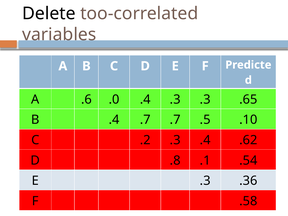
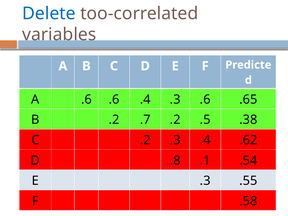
Delete colour: black -> blue
.6 .0: .0 -> .6
.3 .3: .3 -> .6
B .4: .4 -> .2
.7 .7: .7 -> .2
.10: .10 -> .38
.36: .36 -> .55
